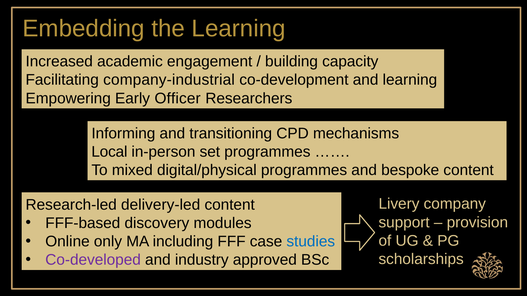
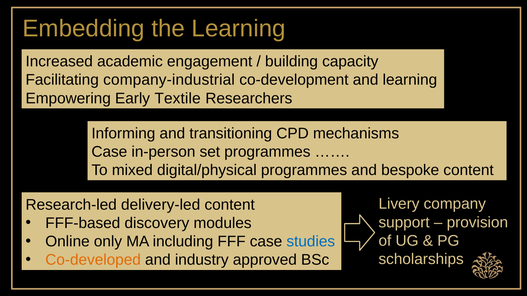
Officer: Officer -> Textile
Local at (109, 152): Local -> Case
Co-developed colour: purple -> orange
